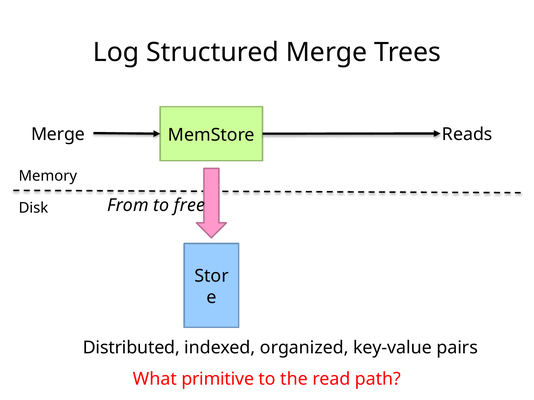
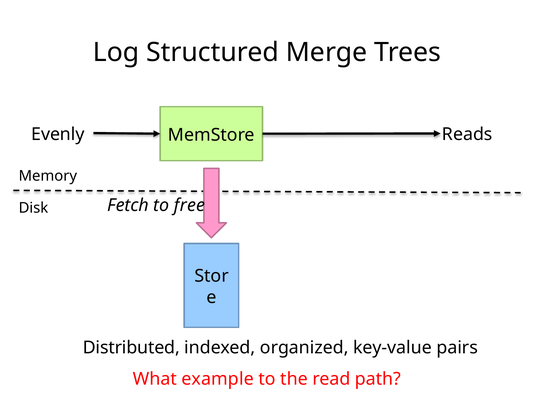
Merge at (58, 134): Merge -> Evenly
From: From -> Fetch
primitive: primitive -> example
